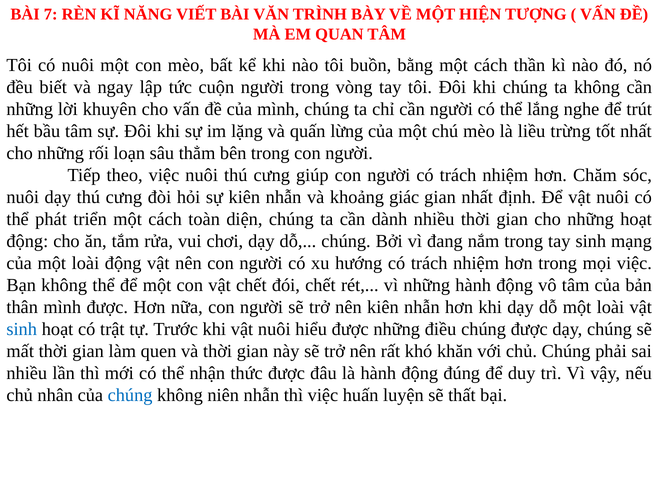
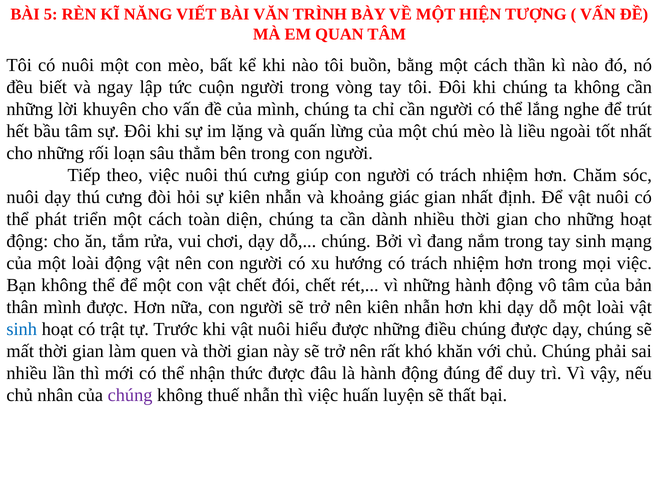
7: 7 -> 5
trừng: trừng -> ngoài
chúng at (130, 395) colour: blue -> purple
niên: niên -> thuế
